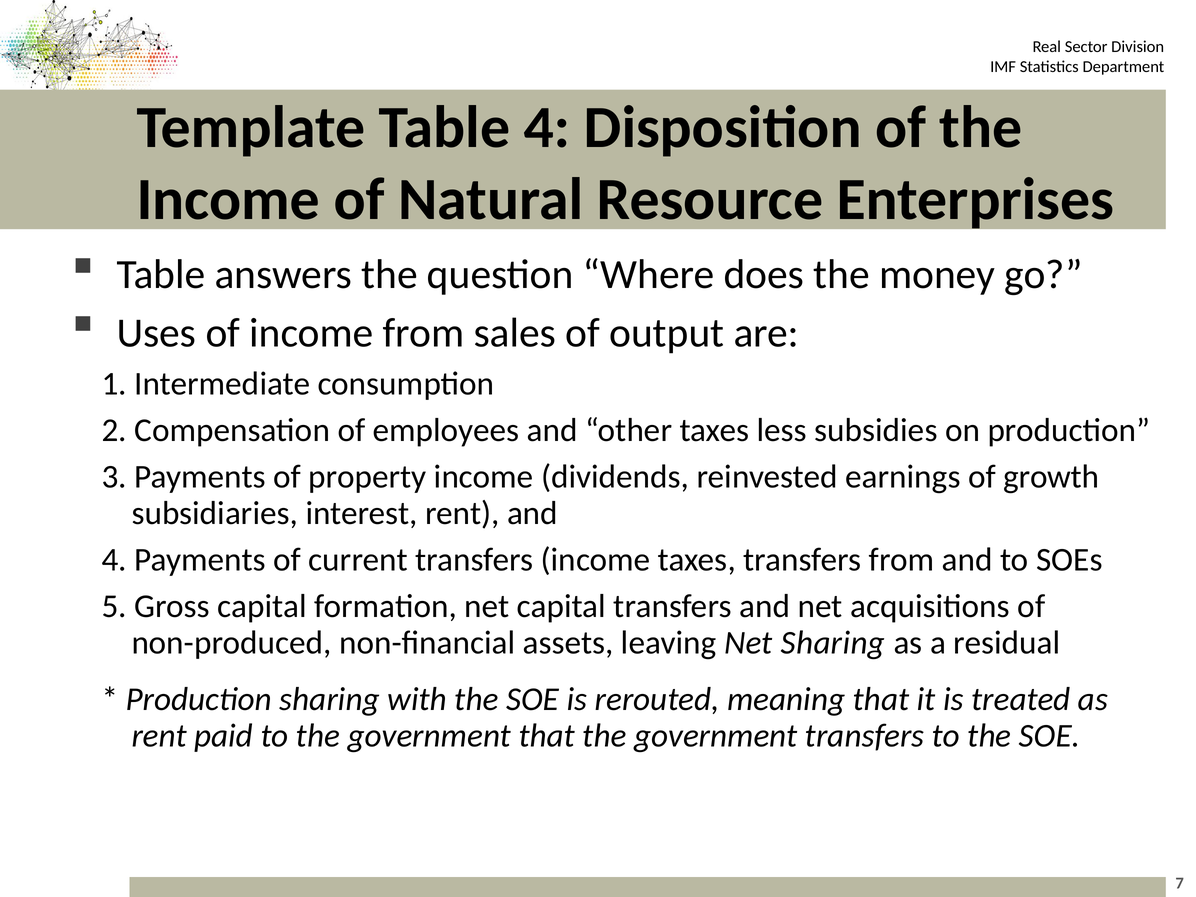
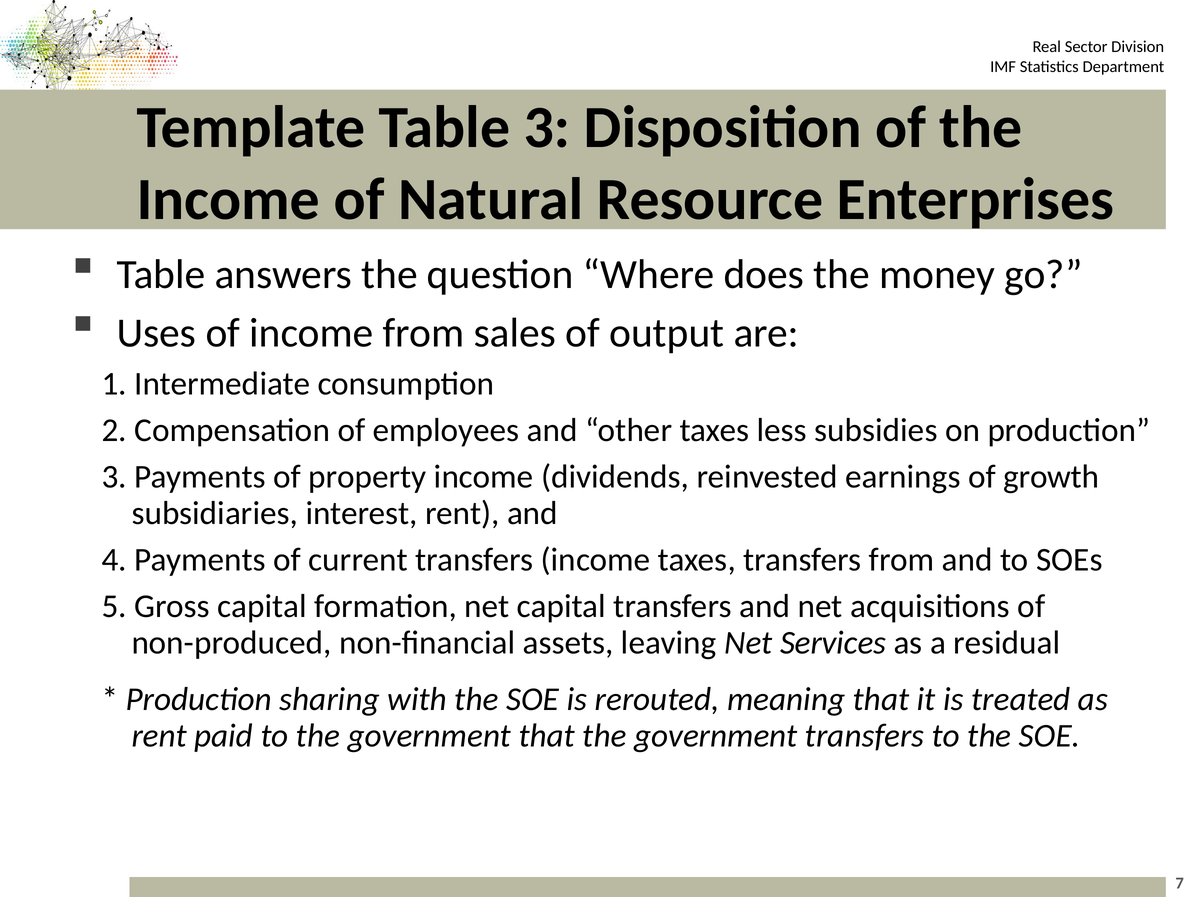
Table 4: 4 -> 3
Net Sharing: Sharing -> Services
